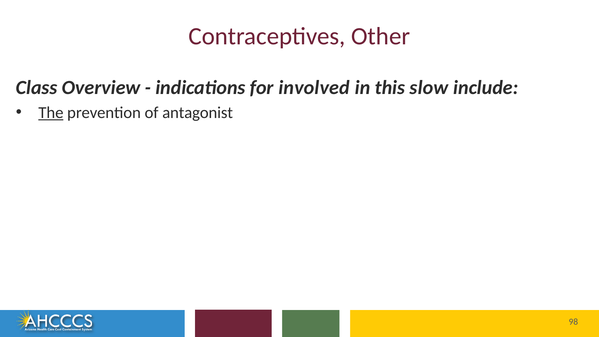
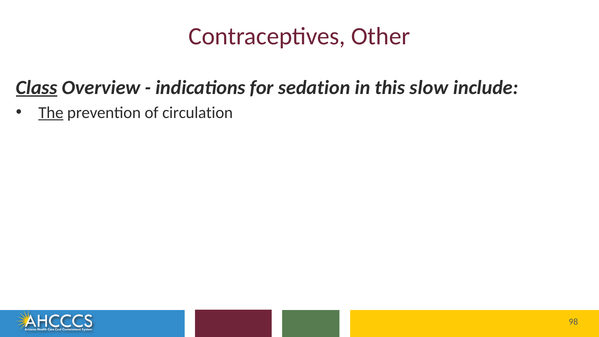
Class underline: none -> present
involved: involved -> sedation
antagonist: antagonist -> circulation
